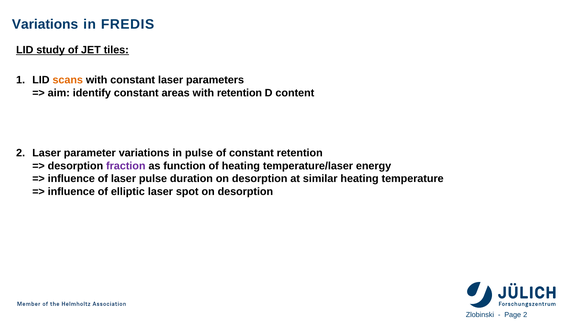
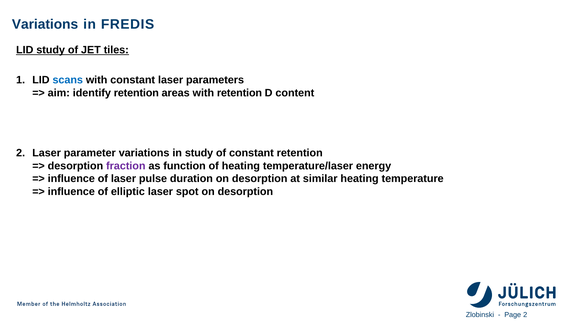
scans colour: orange -> blue
identify constant: constant -> retention
in pulse: pulse -> study
